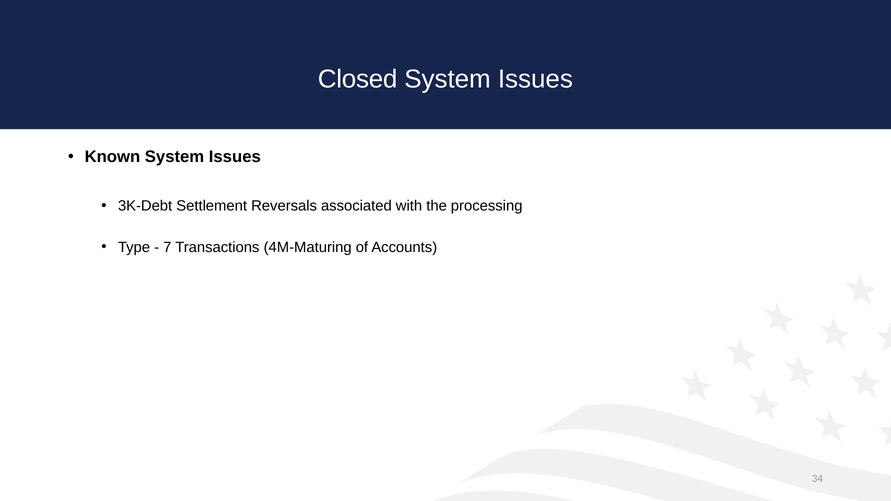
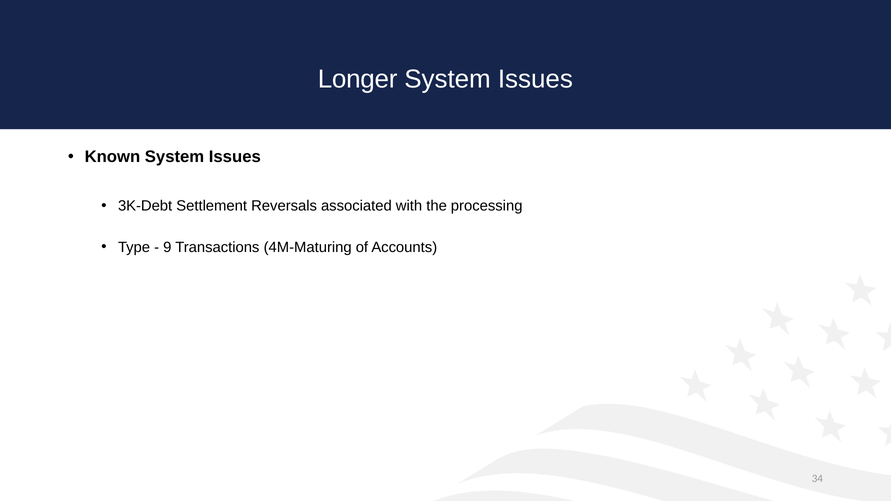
Closed: Closed -> Longer
7: 7 -> 9
